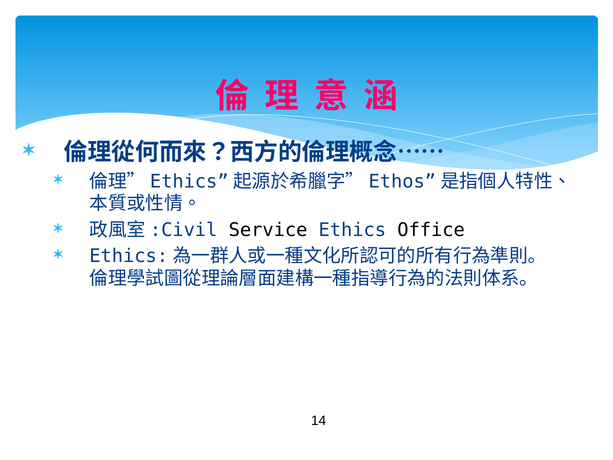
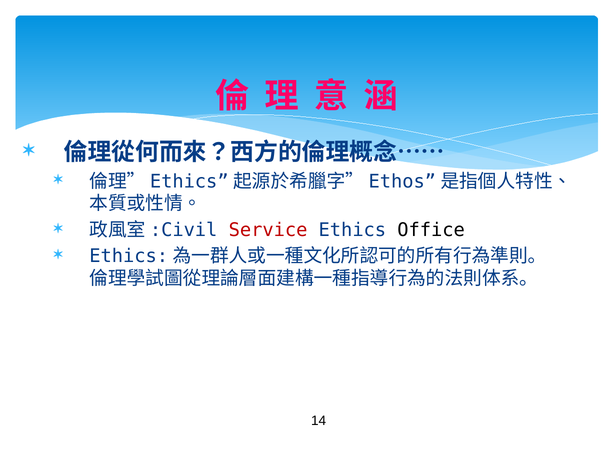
Service colour: black -> red
